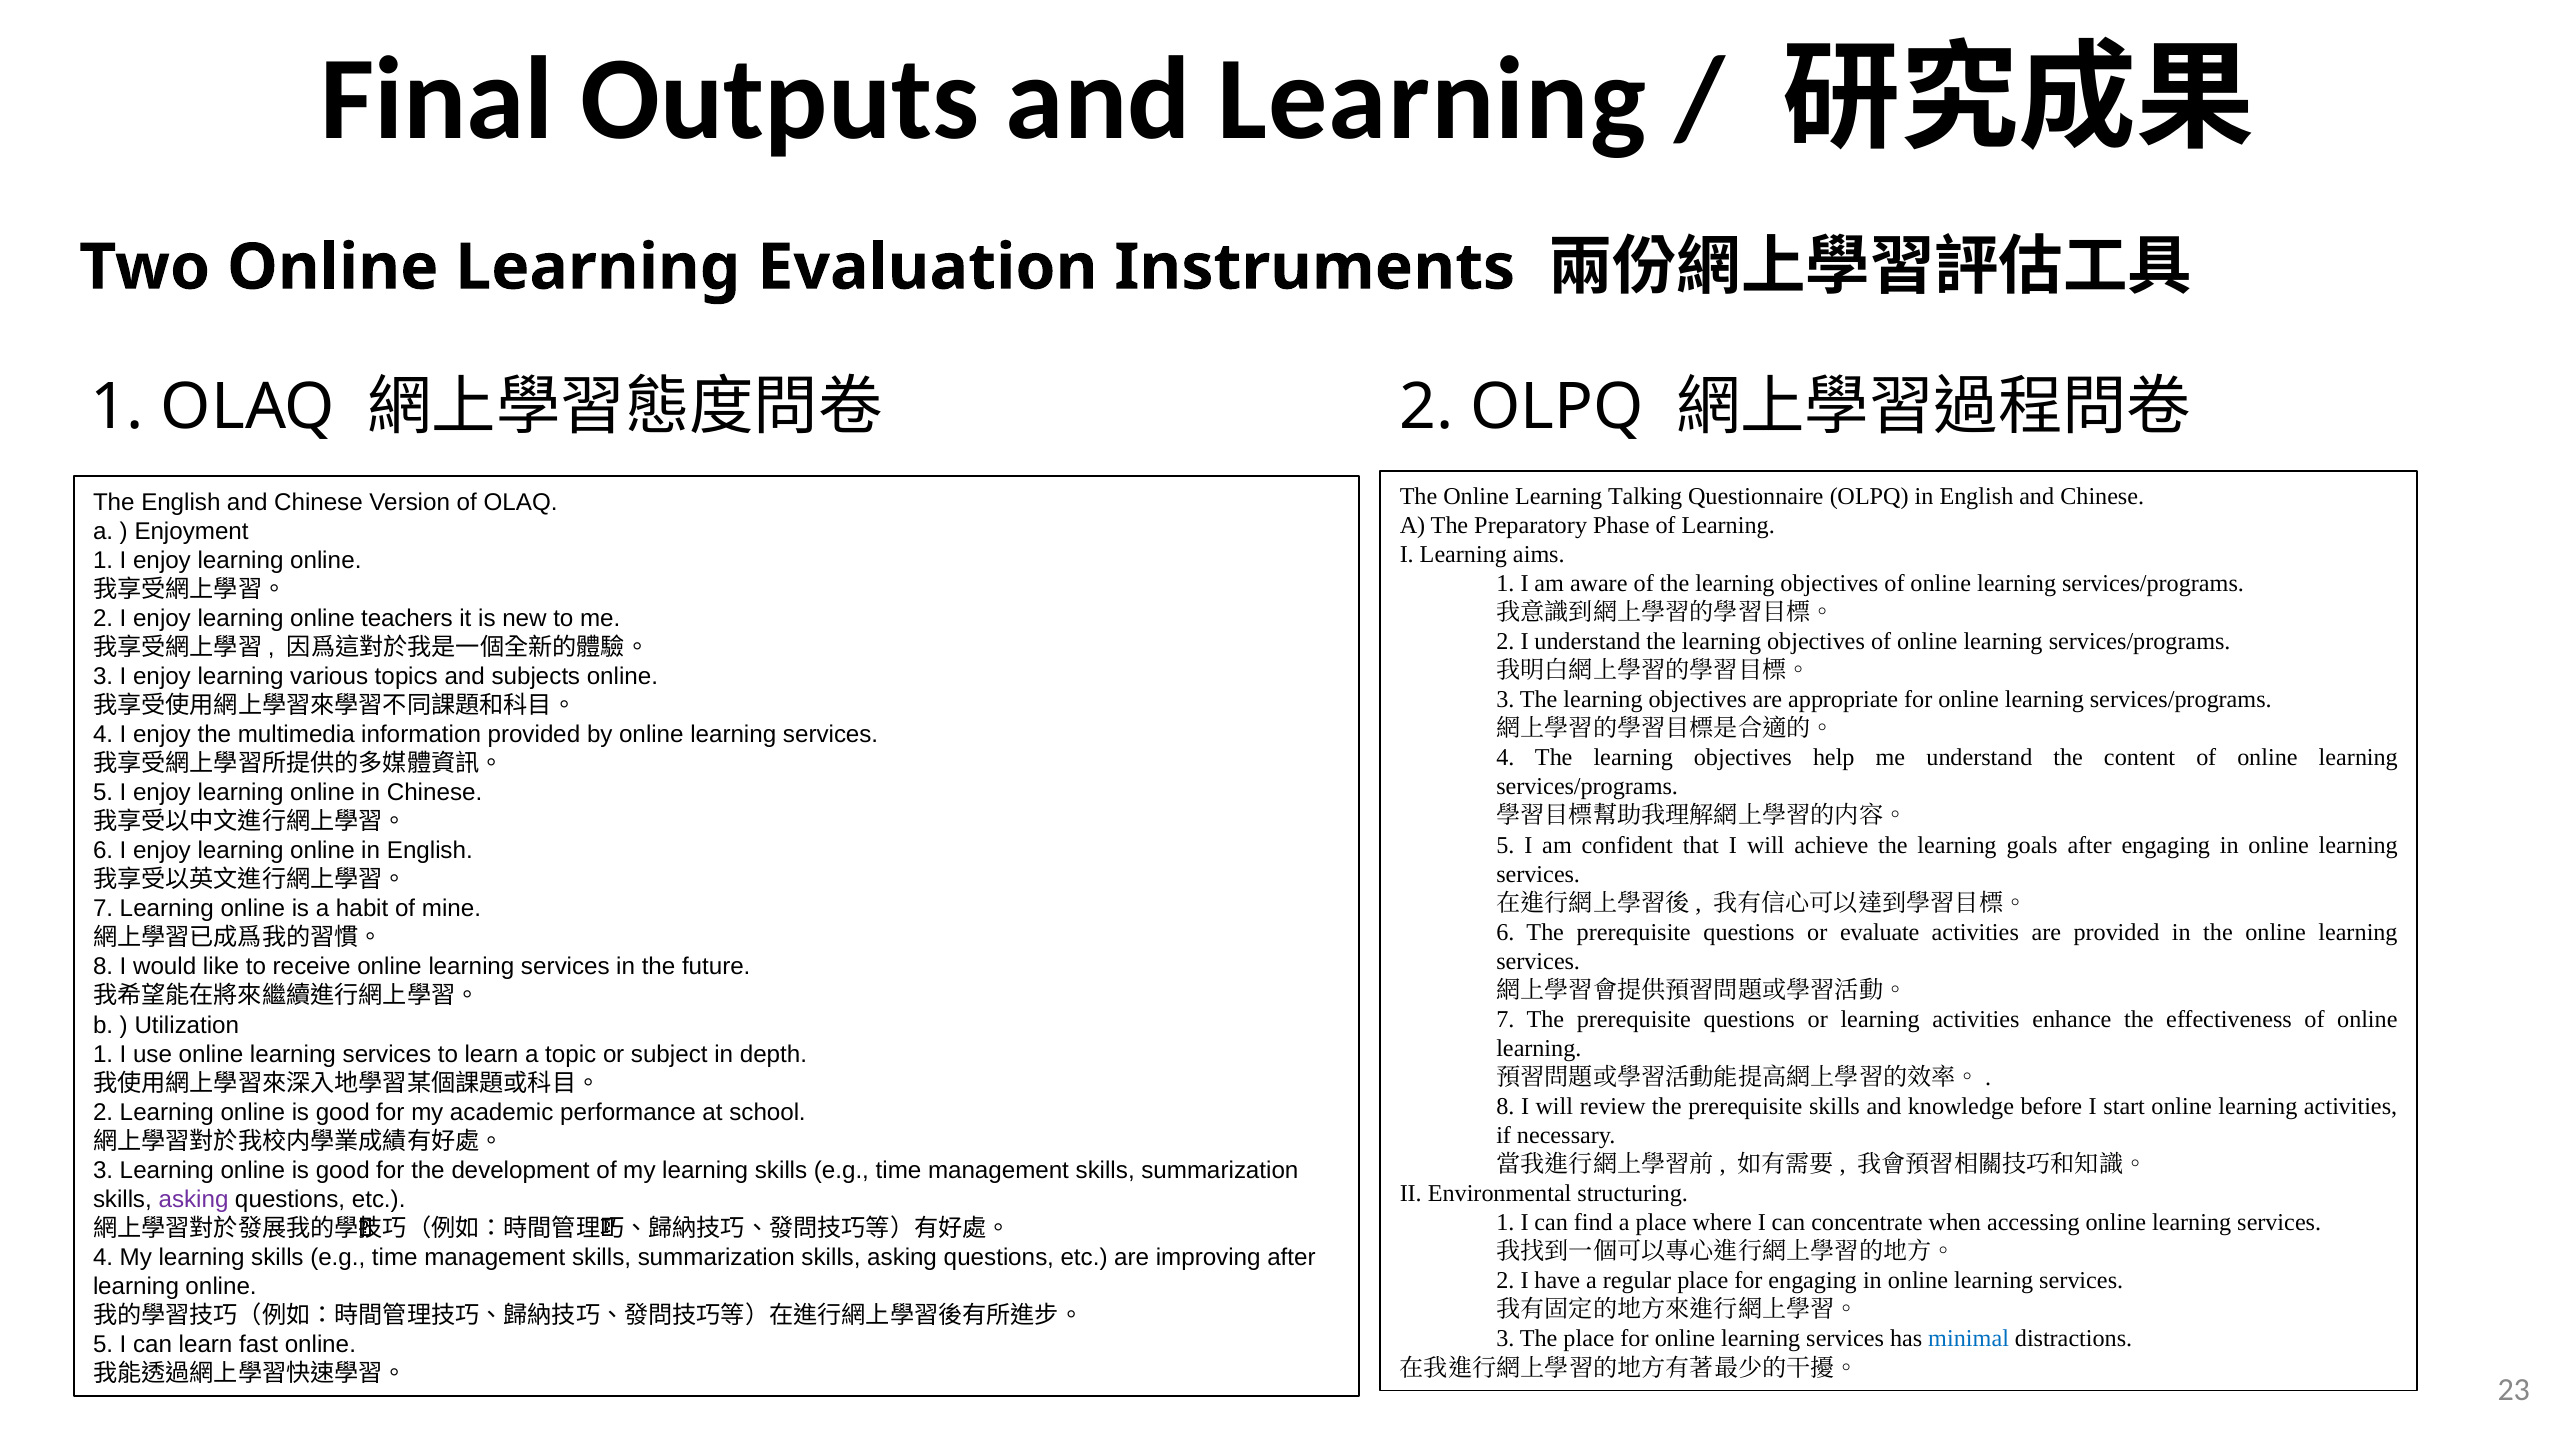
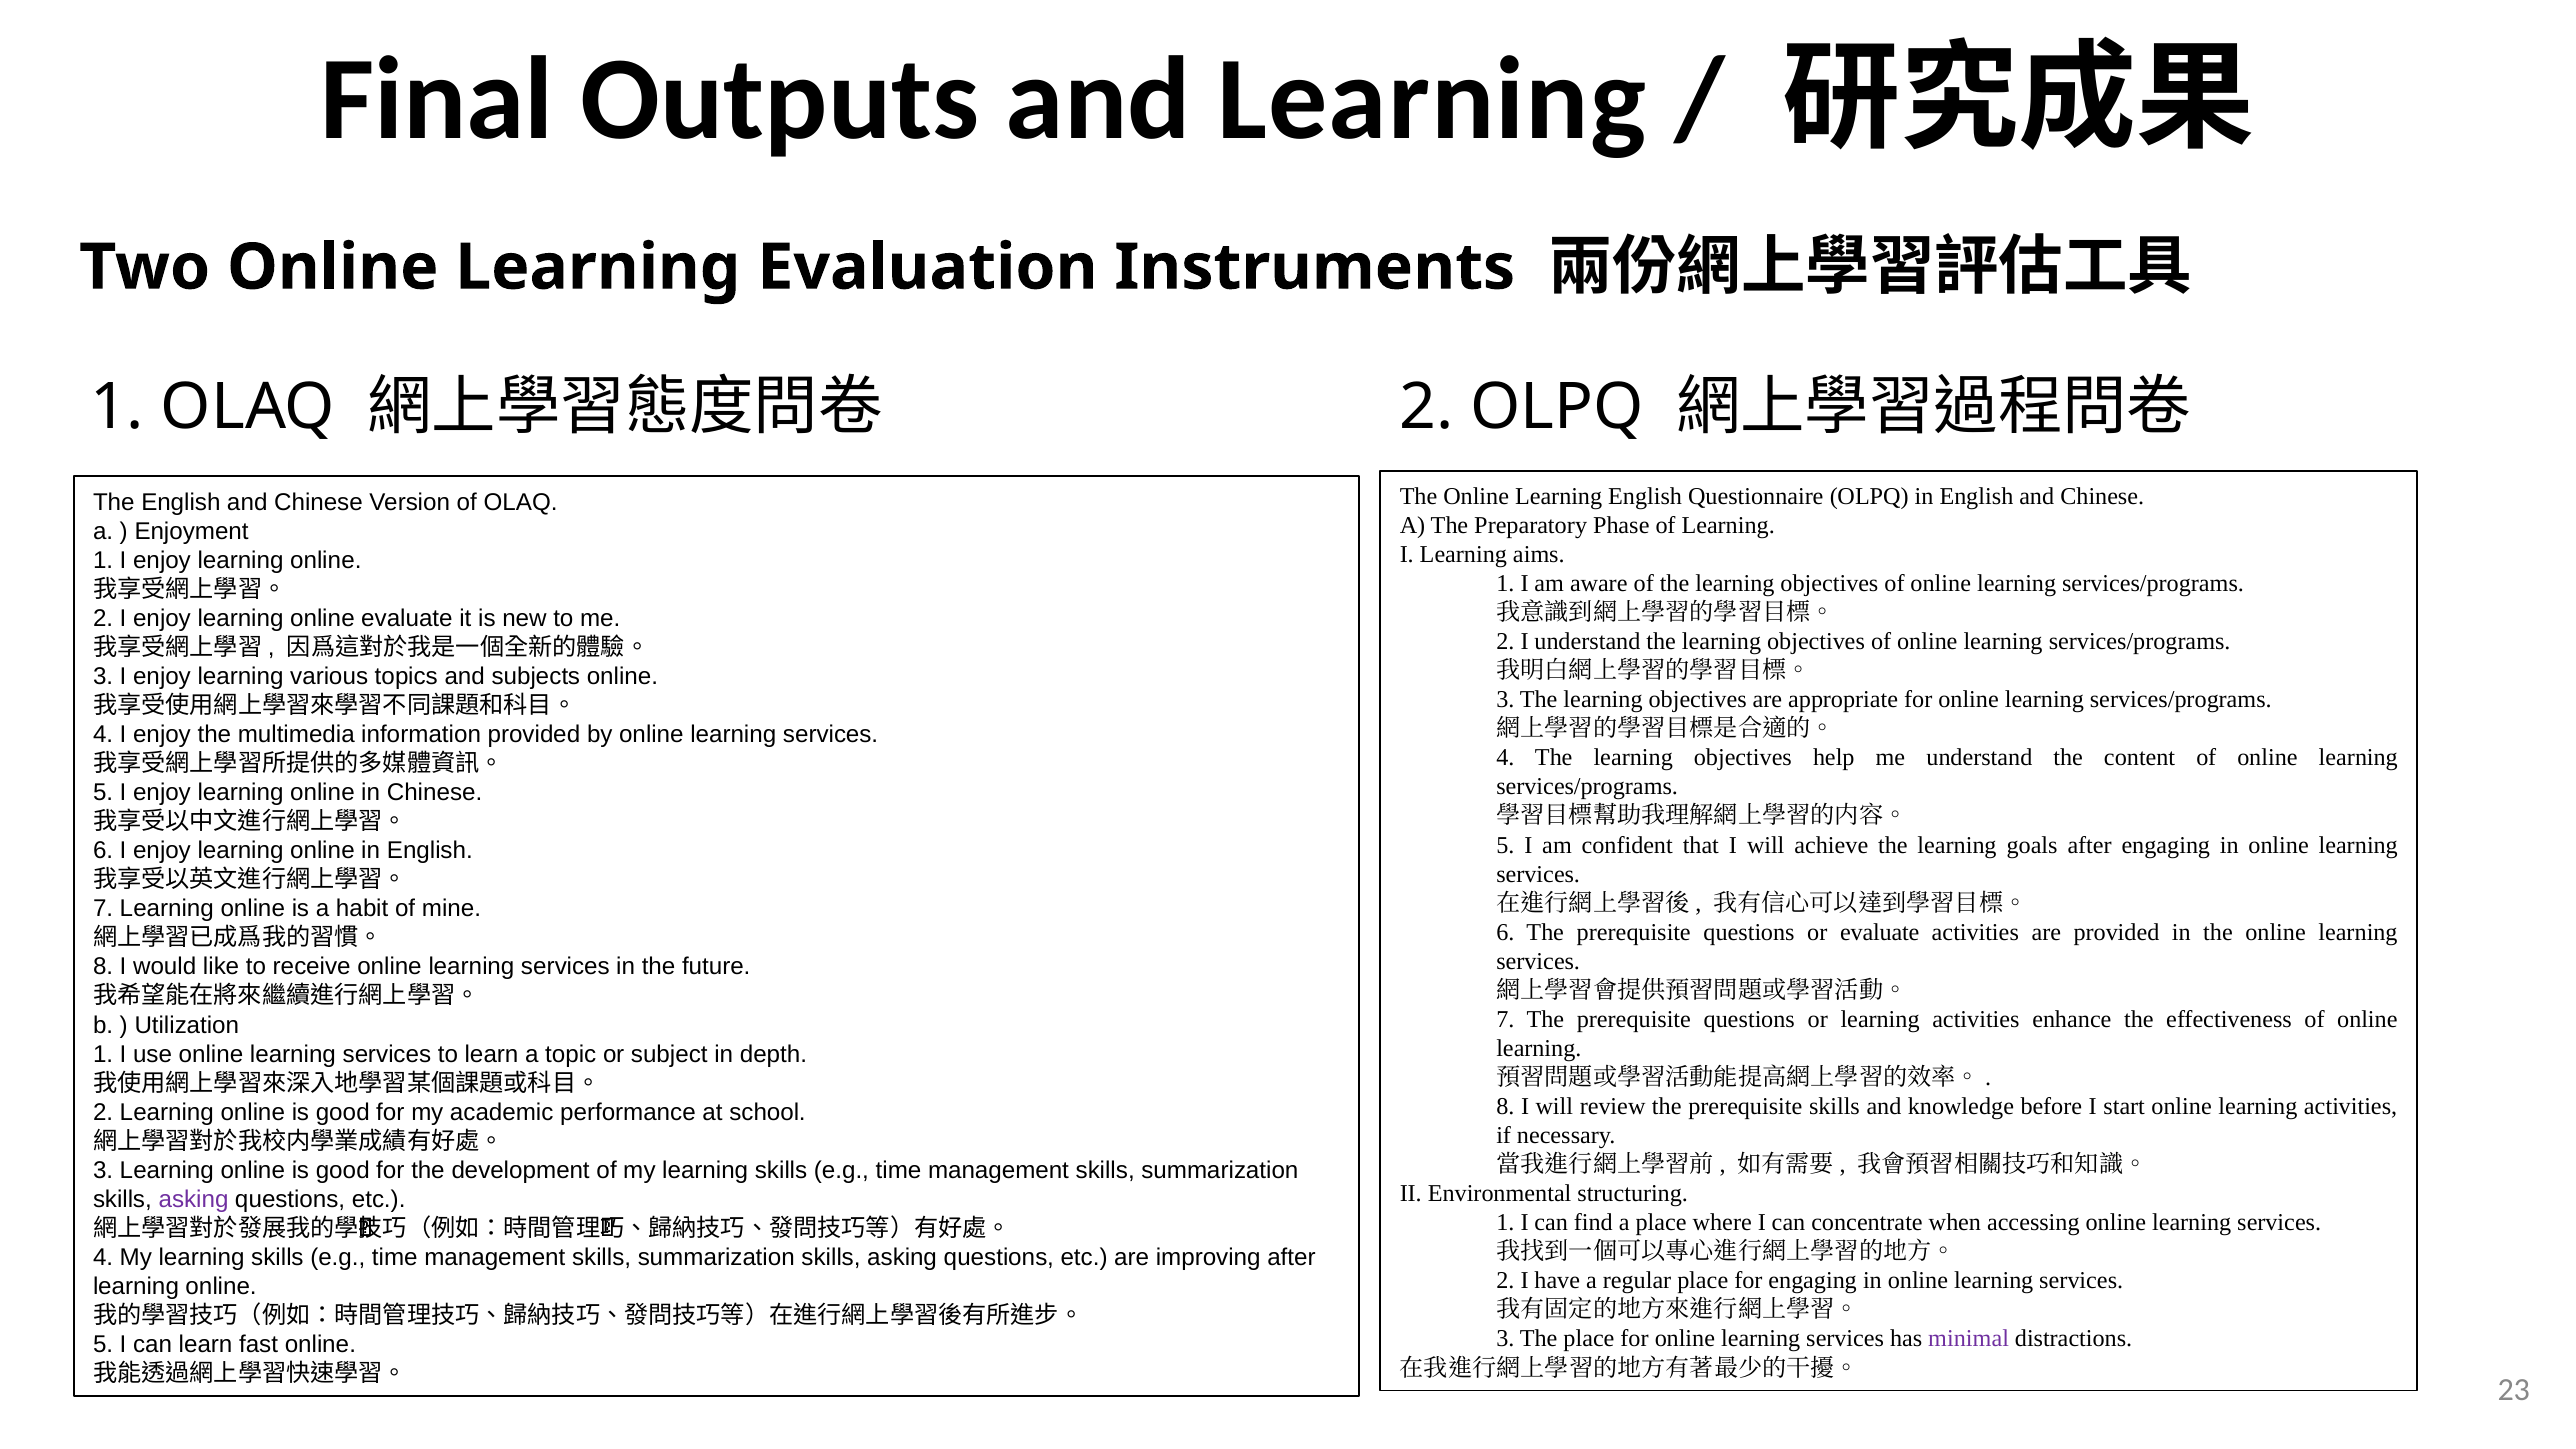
Learning Talking: Talking -> English
online teachers: teachers -> evaluate
minimal colour: blue -> purple
